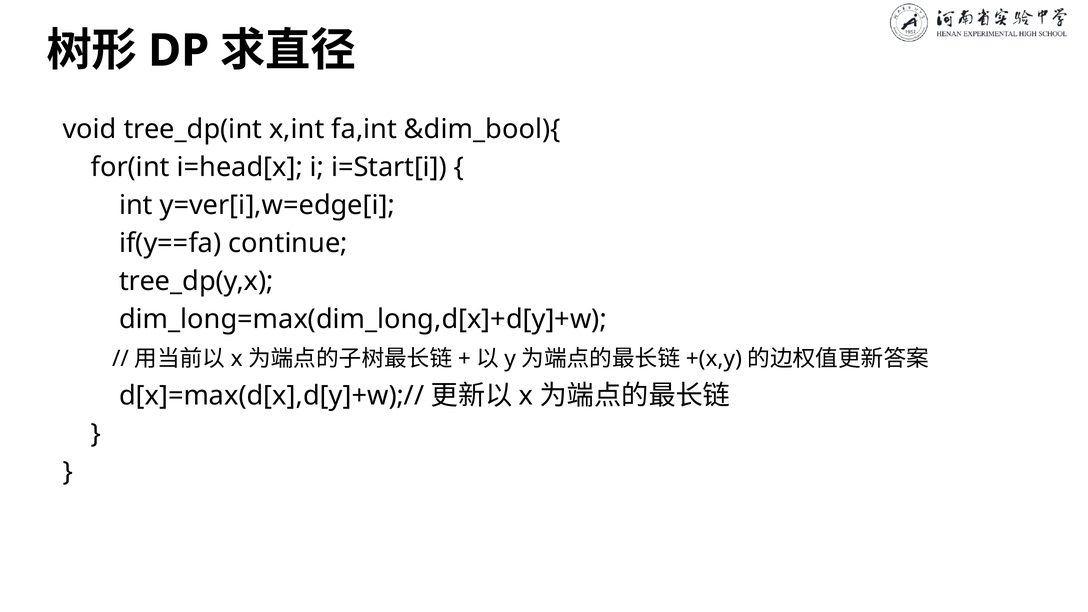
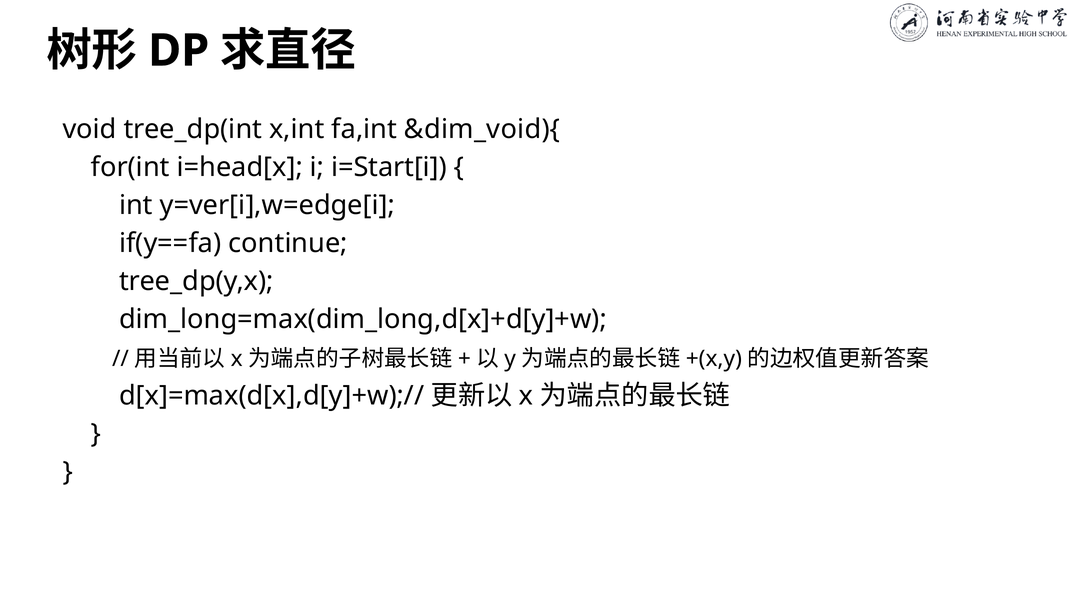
&dim_bool){: &dim_bool){ -> &dim_void){
